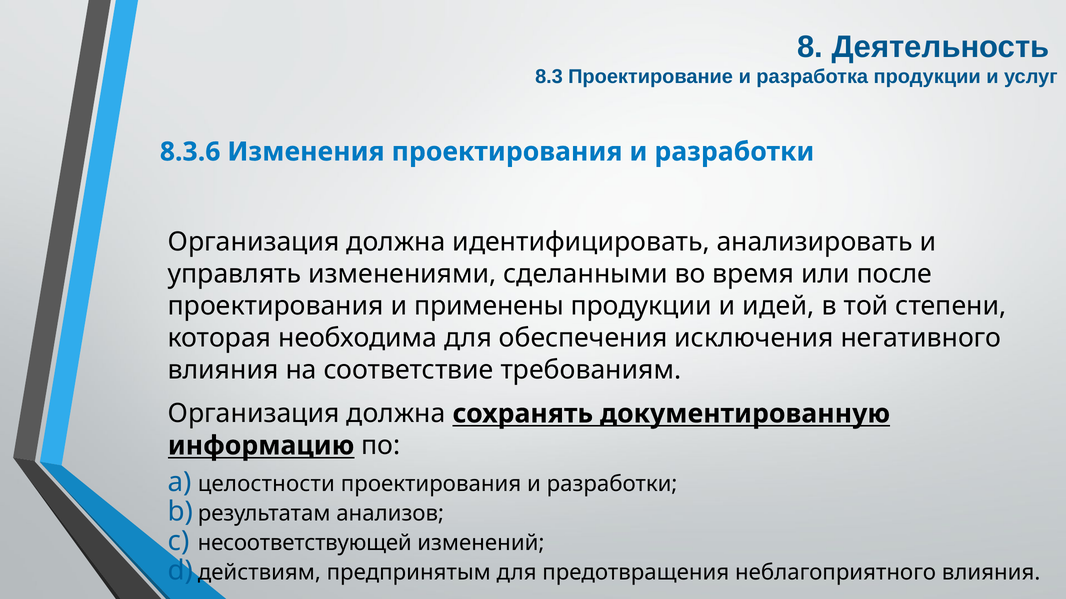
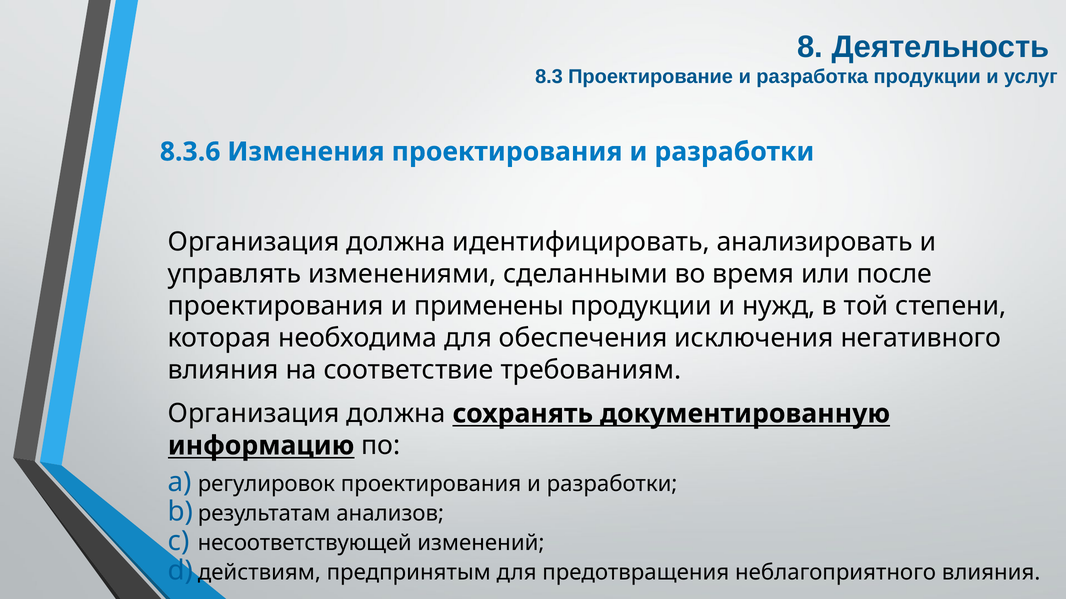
идей: идей -> нужд
целостности: целостности -> регулировок
